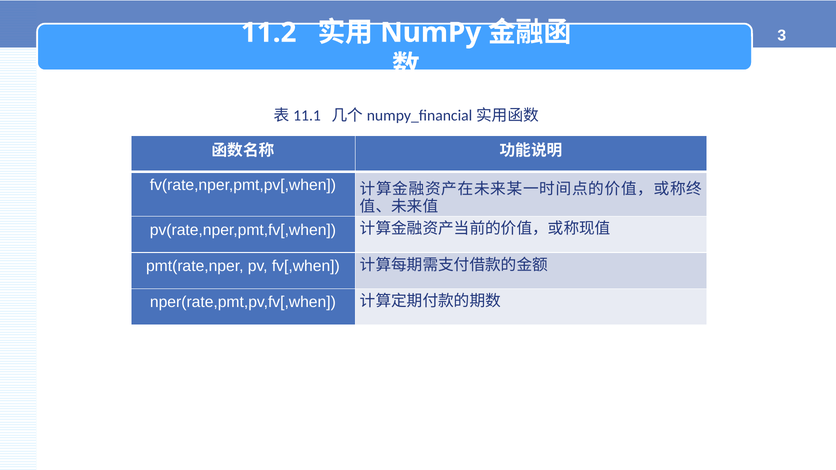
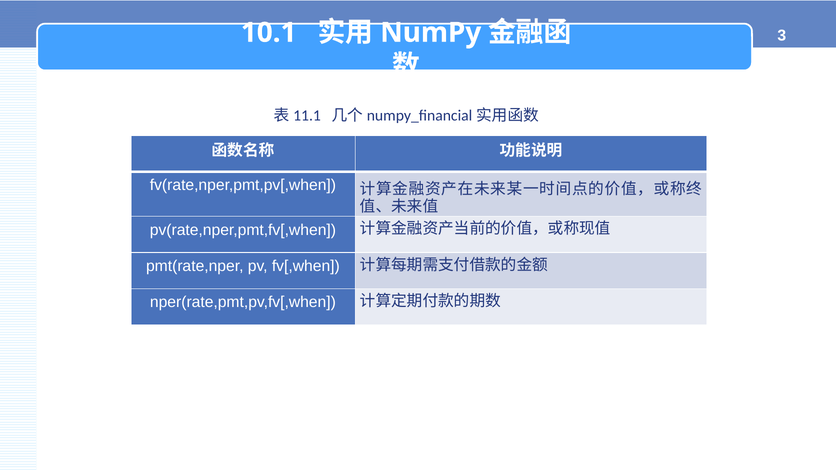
11.2: 11.2 -> 10.1
